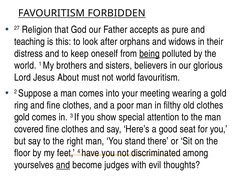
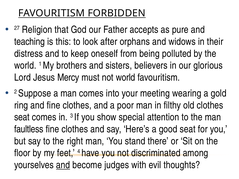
being underline: present -> none
About: About -> Mercy
gold at (22, 117): gold -> seat
covered: covered -> faultless
